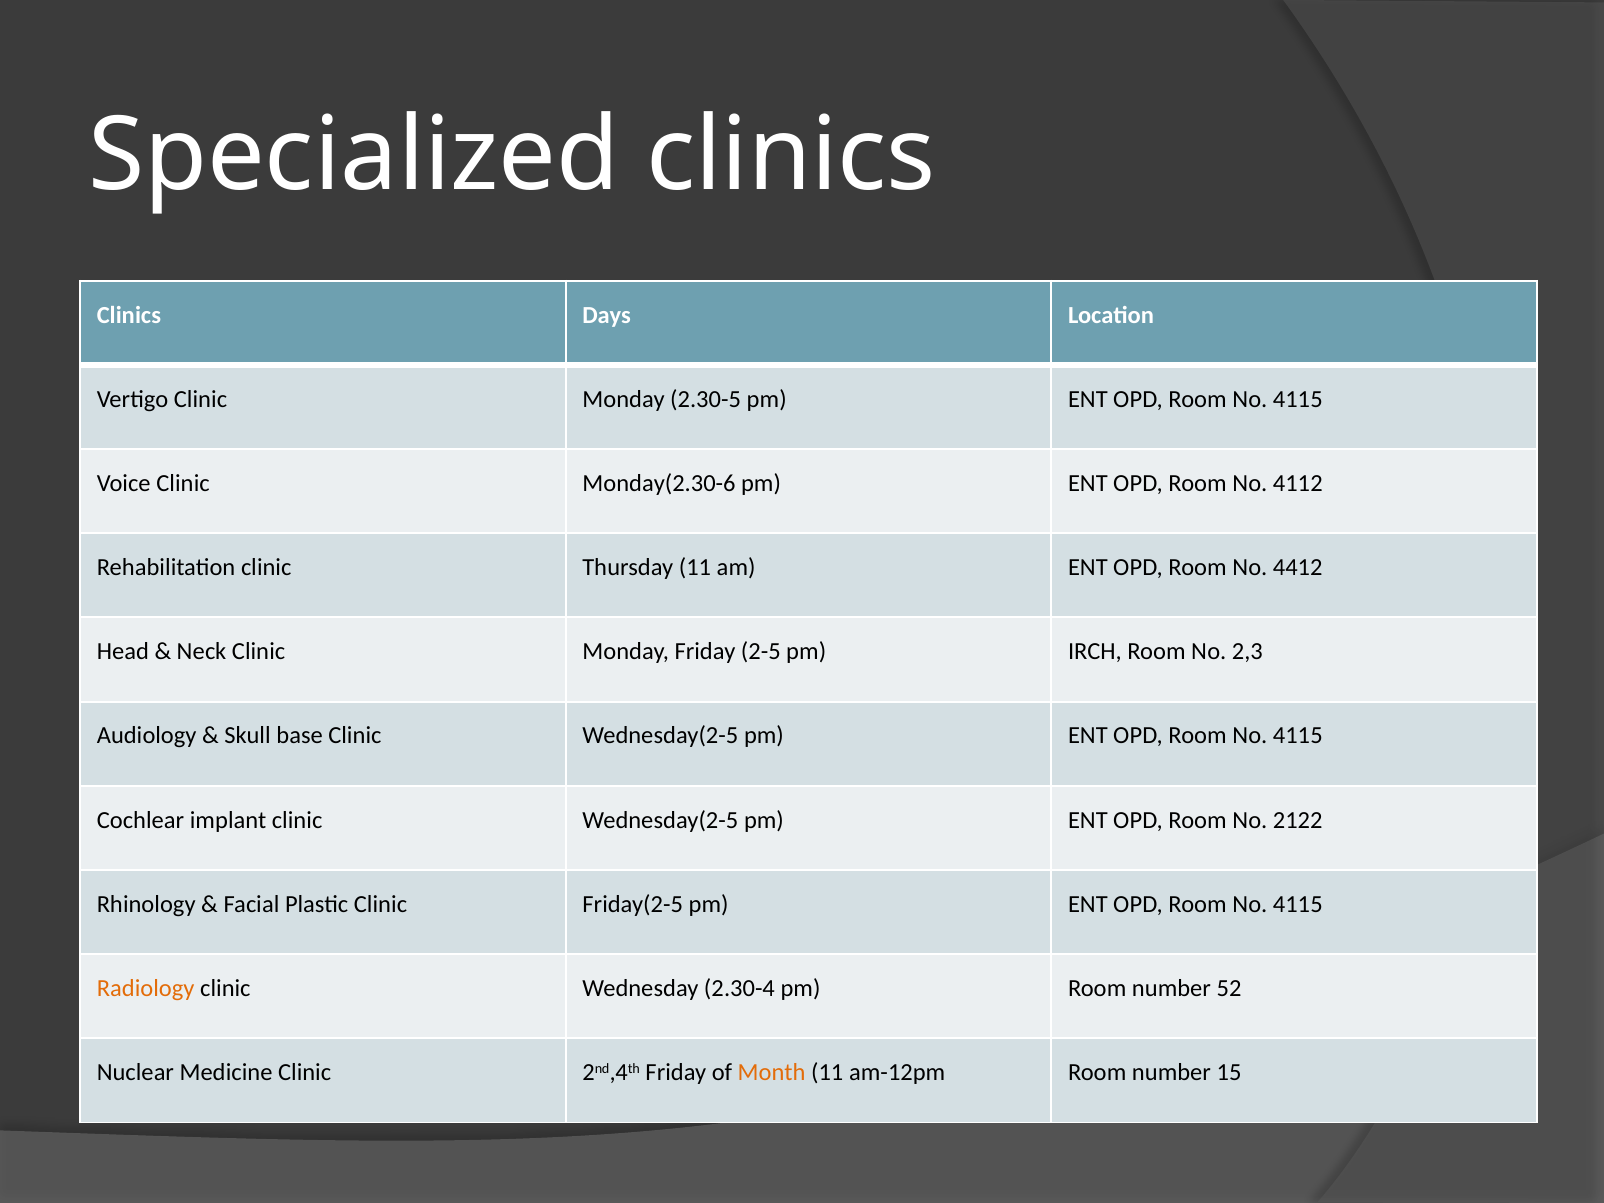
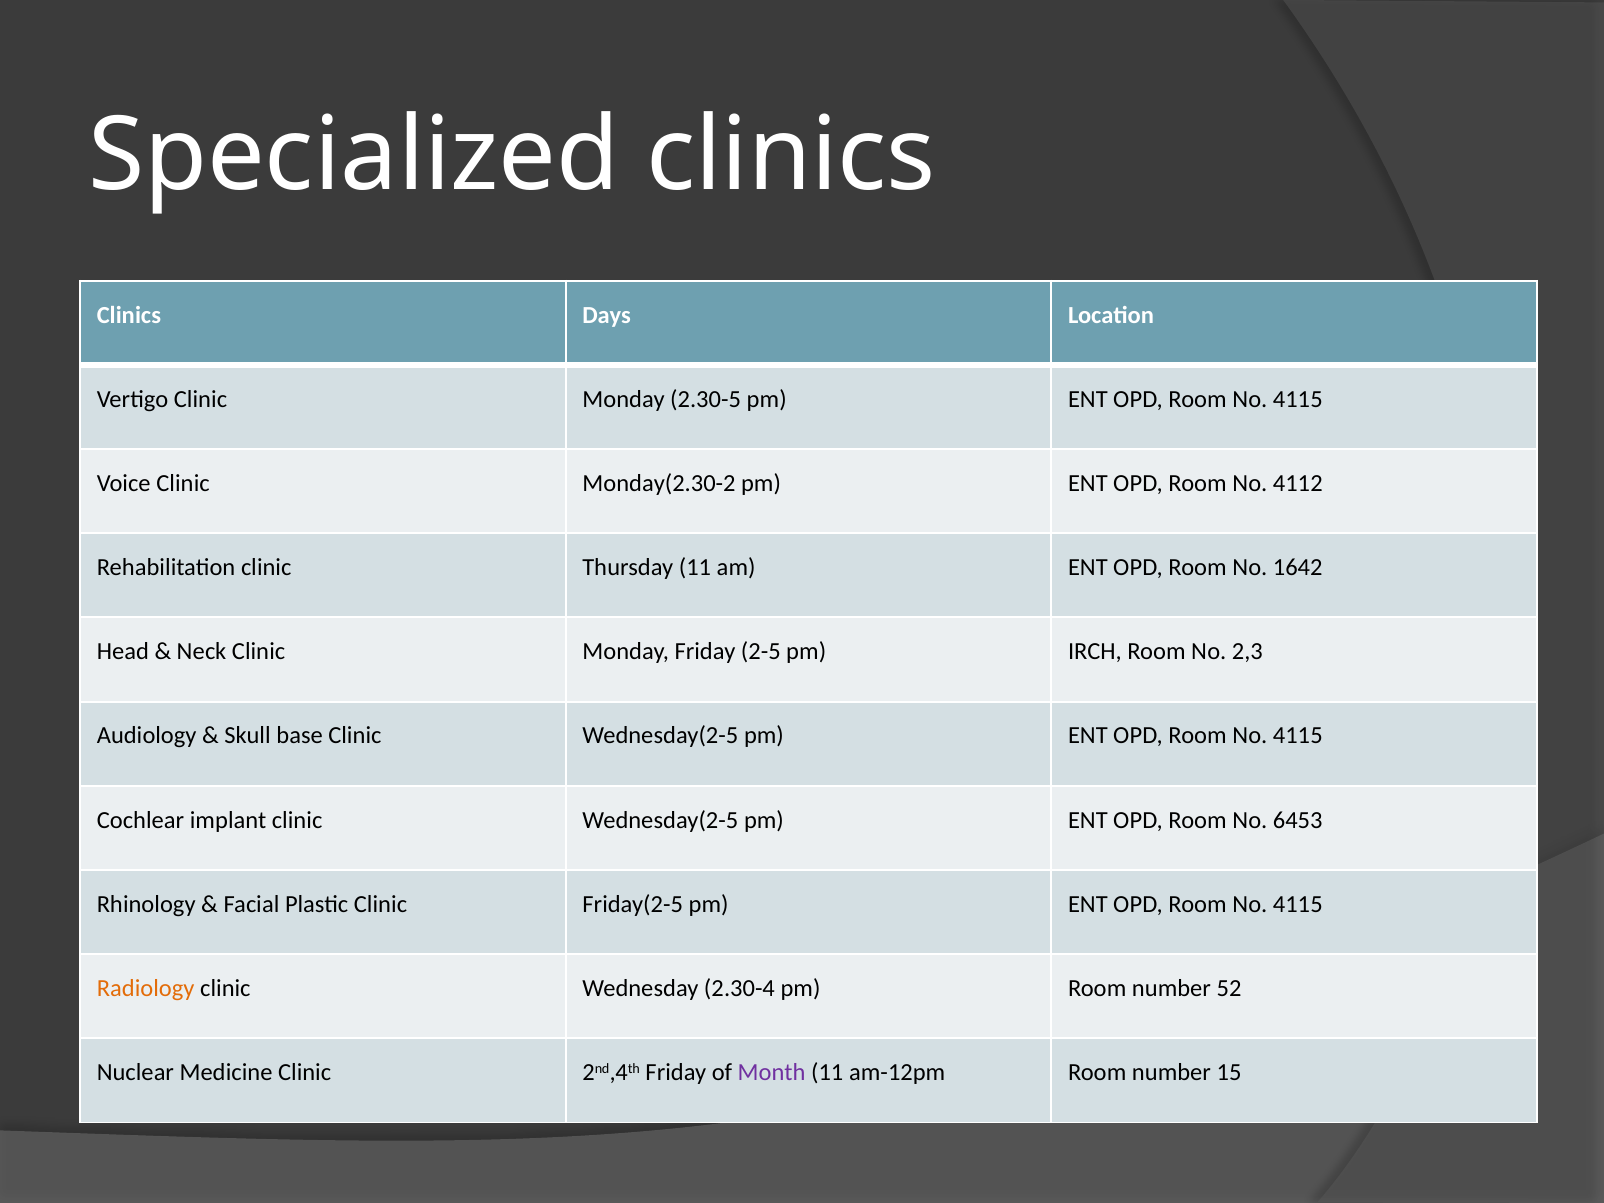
Monday(2.30-6: Monday(2.30-6 -> Monday(2.30-2
4412: 4412 -> 1642
2122: 2122 -> 6453
Month colour: orange -> purple
